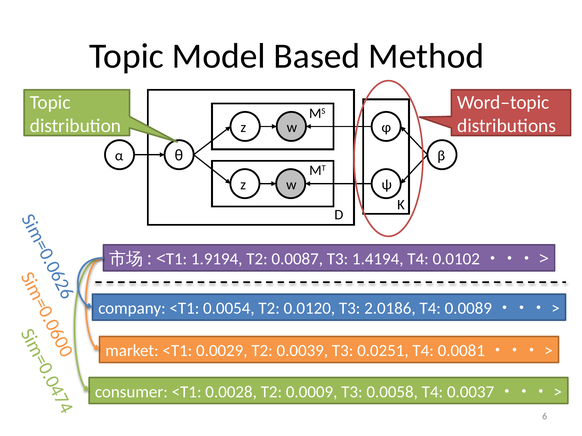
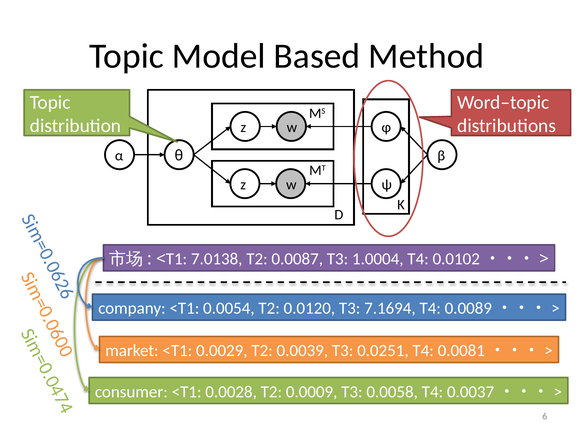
1.9194: 1.9194 -> 7.0138
1.4194: 1.4194 -> 1.0004
2.0186: 2.0186 -> 7.1694
